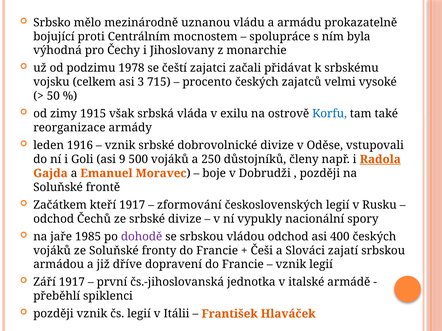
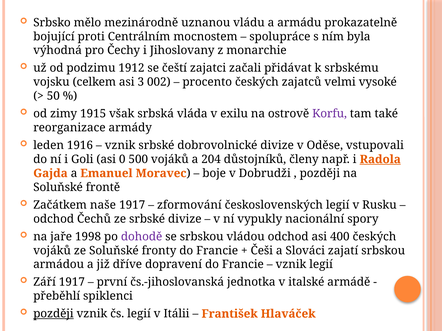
1978: 1978 -> 1912
715: 715 -> 002
Korfu colour: blue -> purple
9: 9 -> 0
250: 250 -> 204
kteří: kteří -> naše
1985: 1985 -> 1998
později at (53, 314) underline: none -> present
